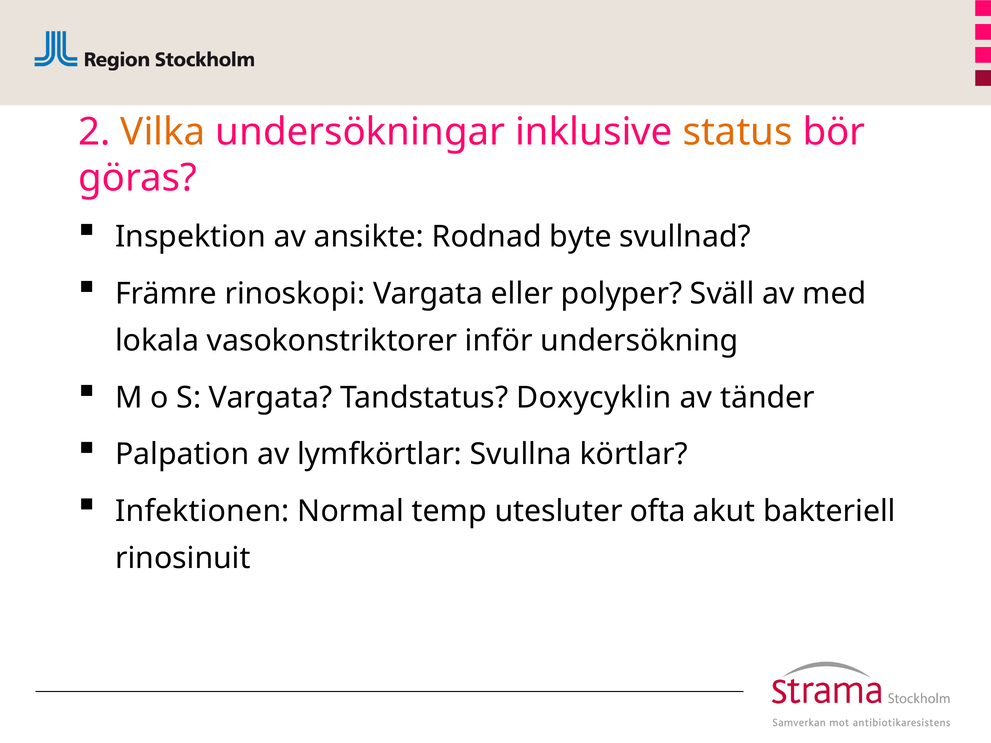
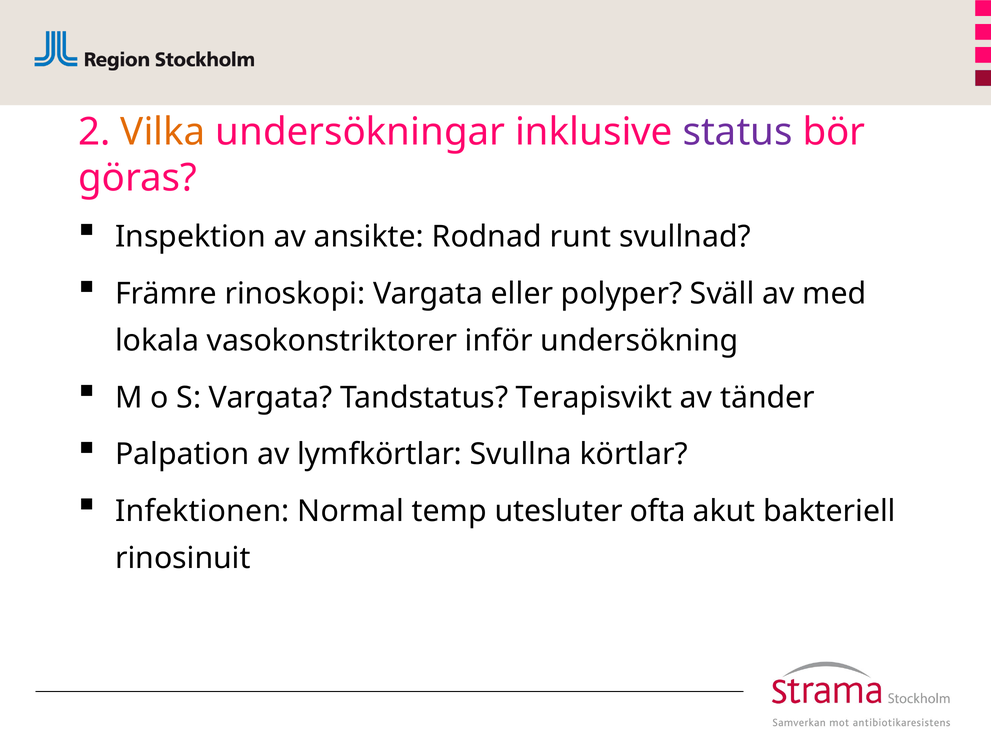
status colour: orange -> purple
byte: byte -> runt
Doxycyklin: Doxycyklin -> Terapisvikt
